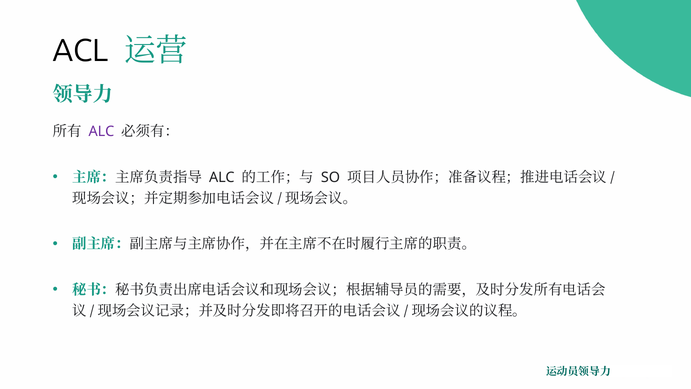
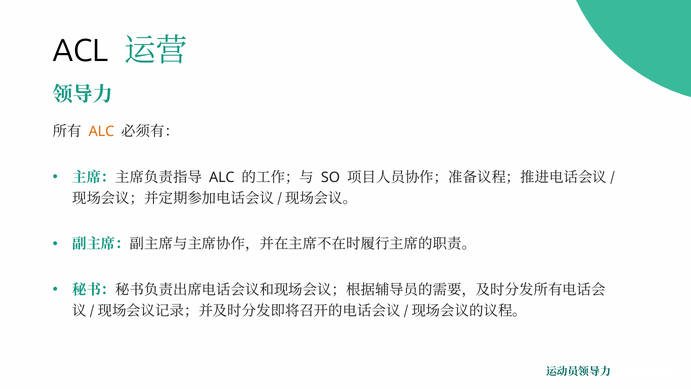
ALC at (101, 132) colour: purple -> orange
